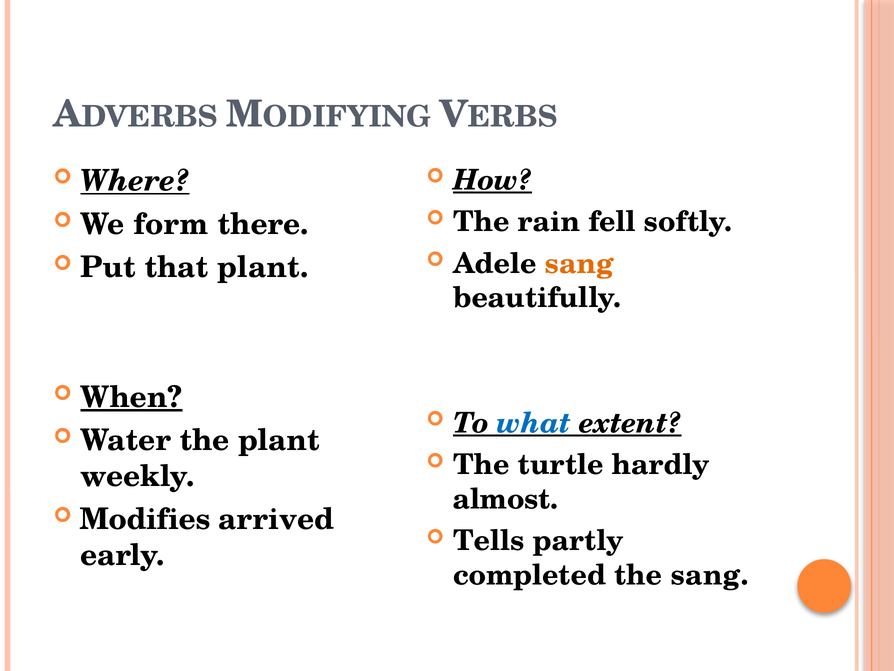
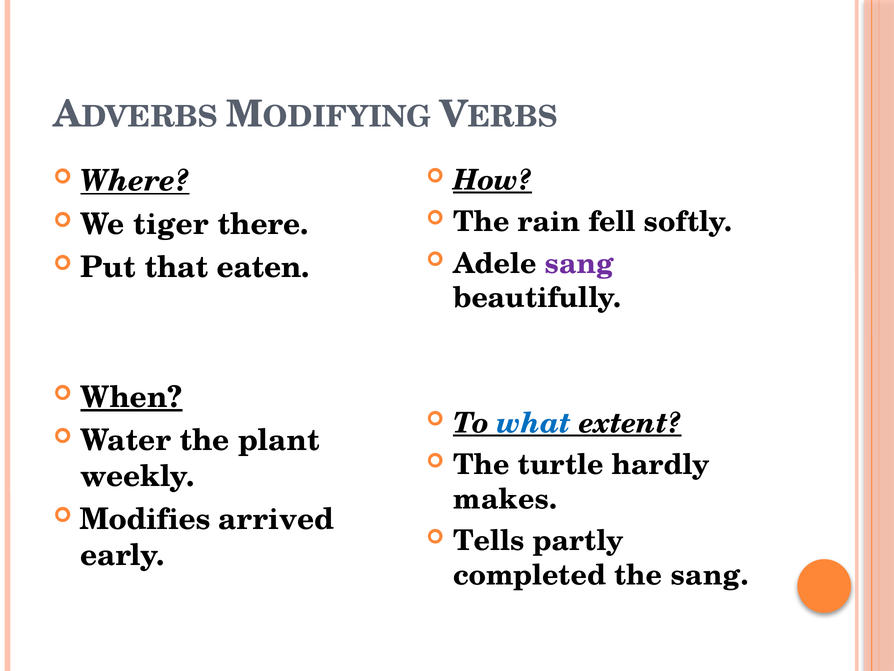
form: form -> tiger
sang at (579, 263) colour: orange -> purple
that plant: plant -> eaten
almost: almost -> makes
